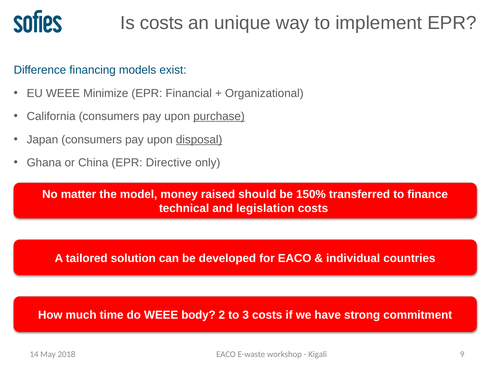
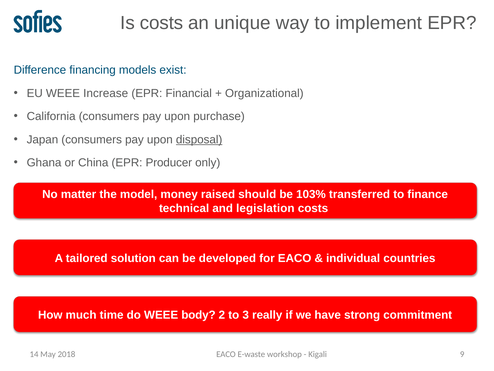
Minimize: Minimize -> Increase
purchase underline: present -> none
Directive: Directive -> Producer
150%: 150% -> 103%
3 costs: costs -> really
